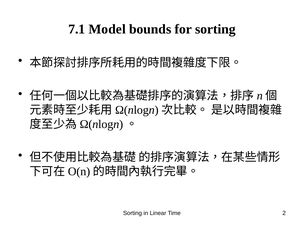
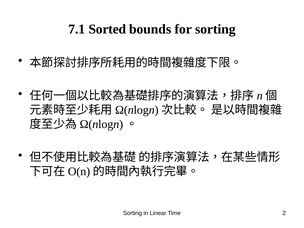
Model: Model -> Sorted
